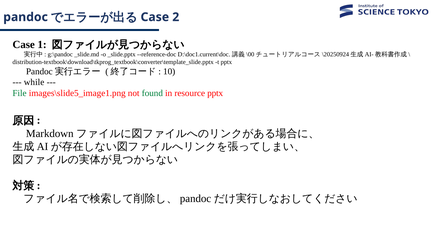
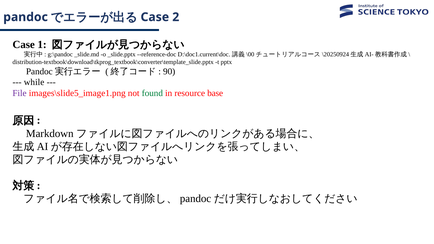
10: 10 -> 90
File colour: green -> purple
resource pptx: pptx -> base
